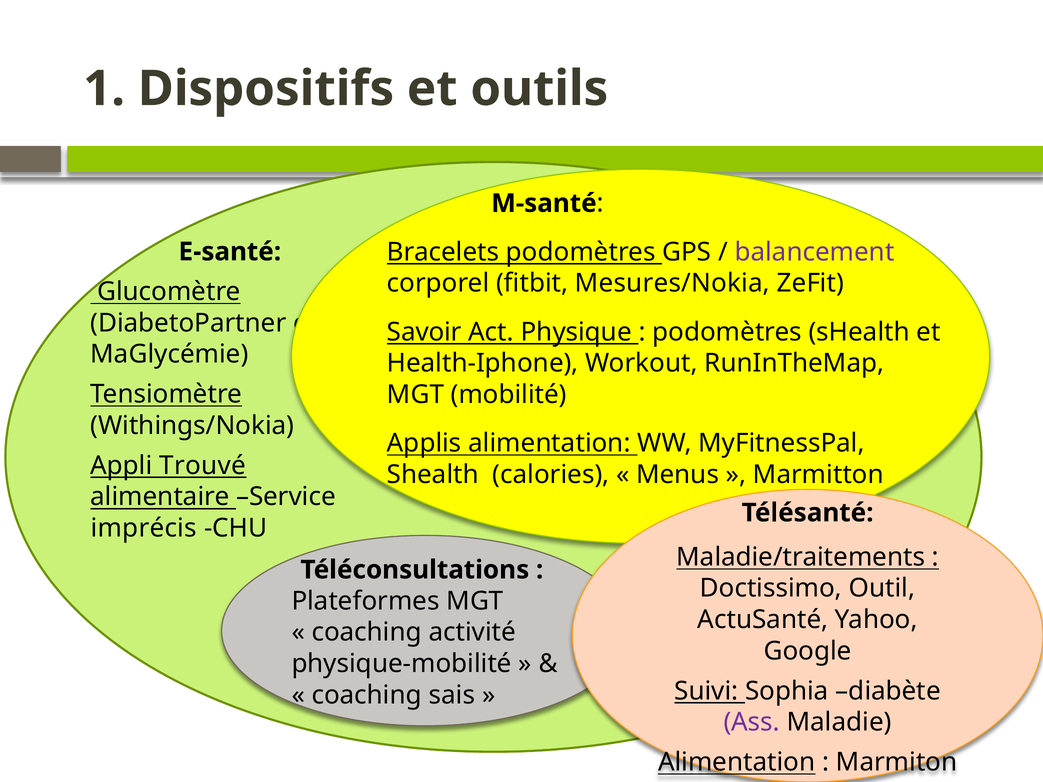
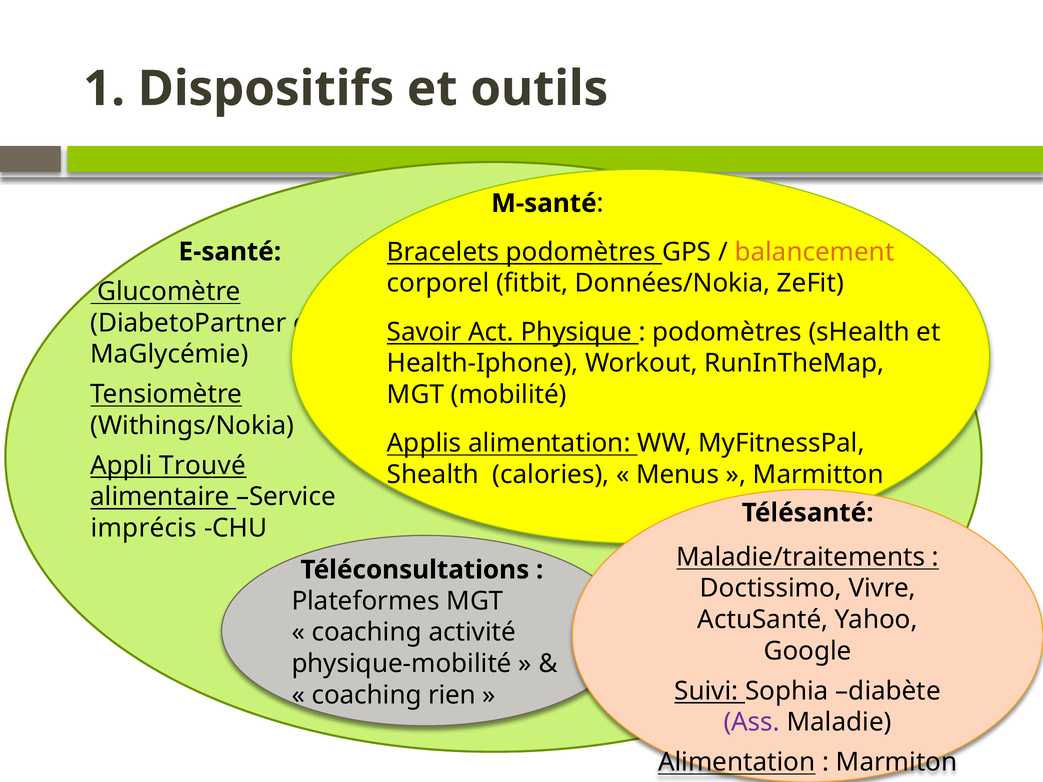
balancement colour: purple -> orange
Mesures/Nokia: Mesures/Nokia -> Données/Nokia
Outil: Outil -> Vivre
sais: sais -> rien
